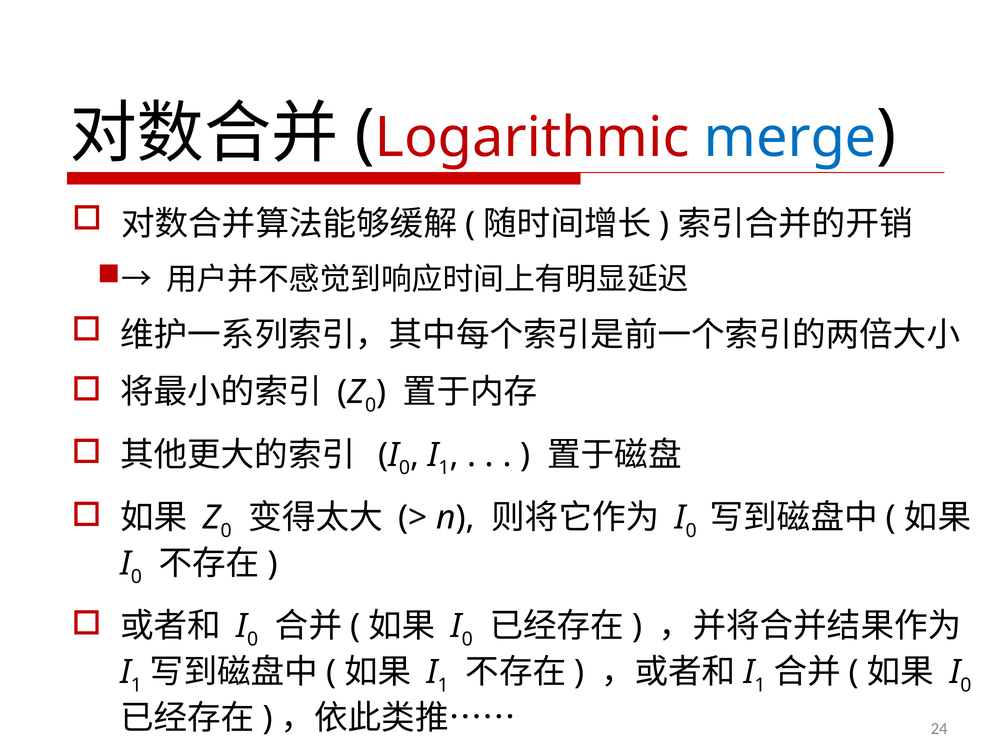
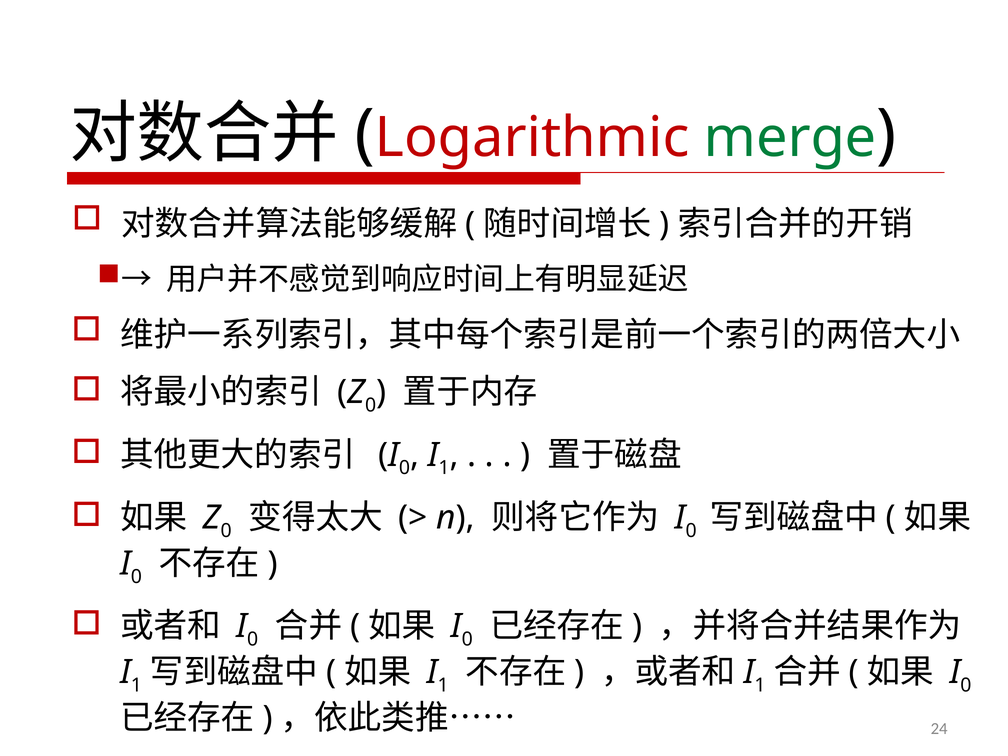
merge colour: blue -> green
